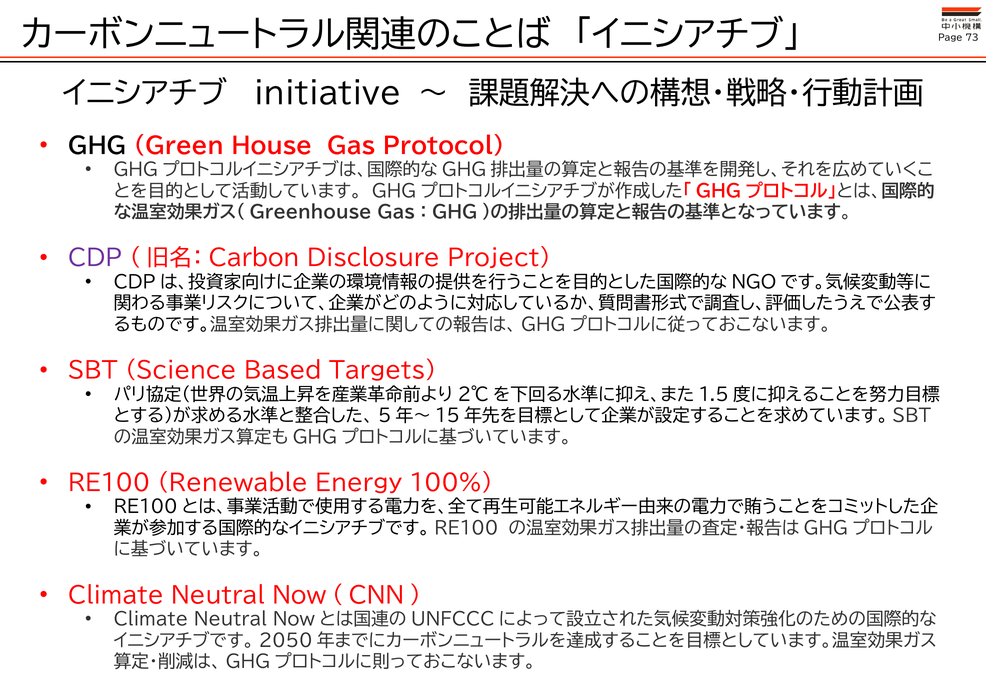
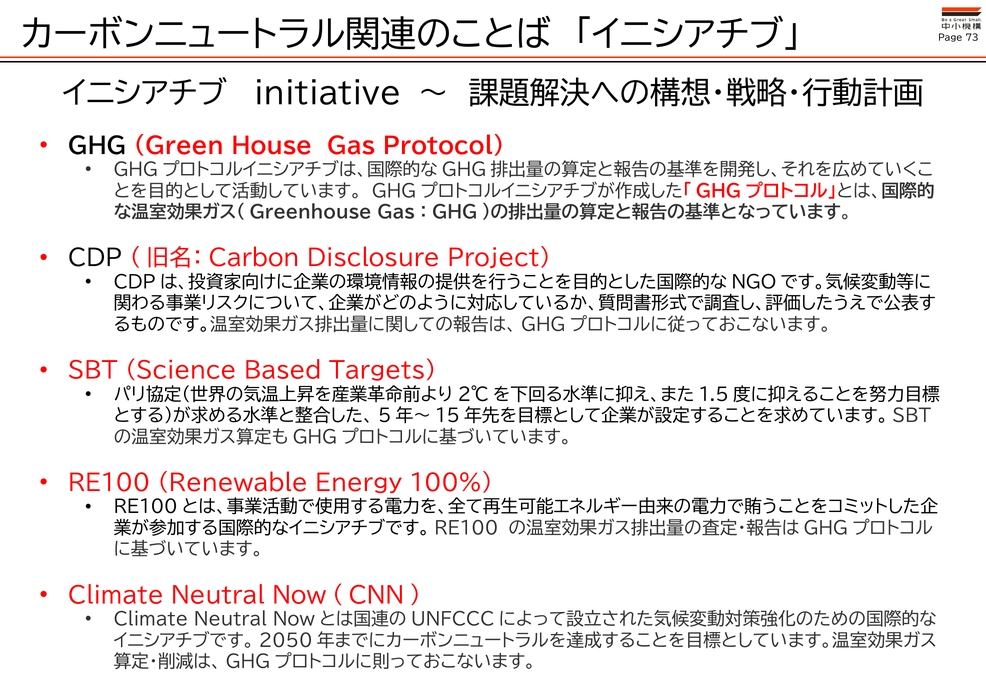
CDP colour: purple -> black
